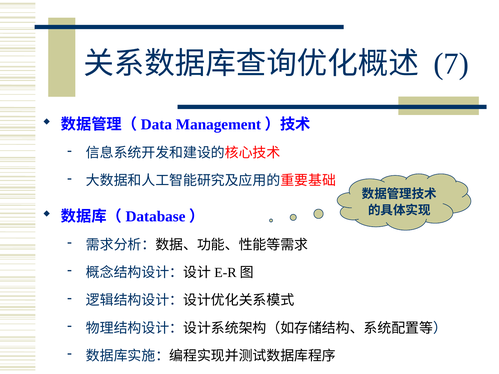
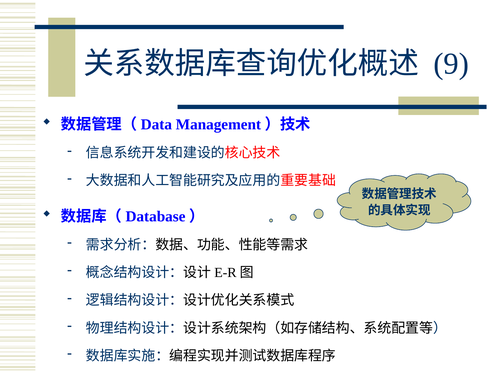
7: 7 -> 9
